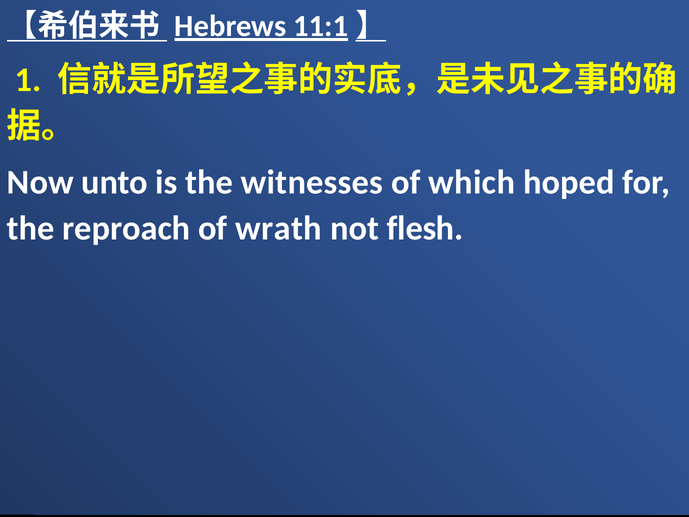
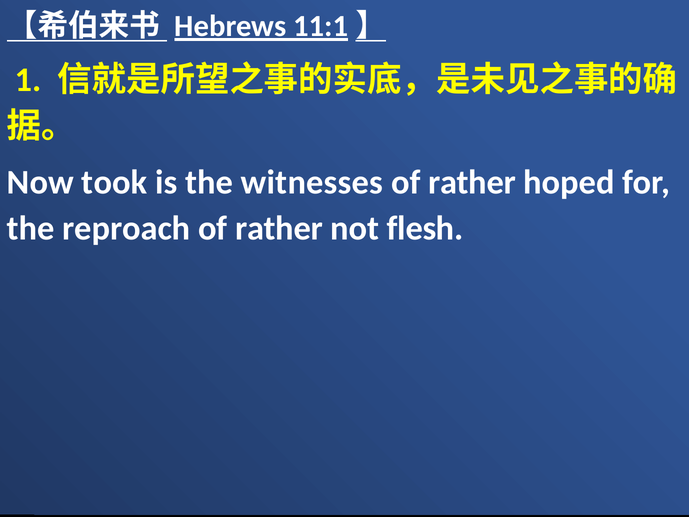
unto: unto -> took
which at (472, 182): which -> rather
wrath at (279, 228): wrath -> rather
